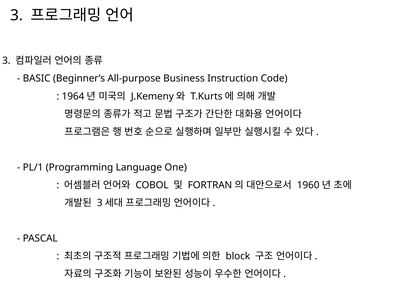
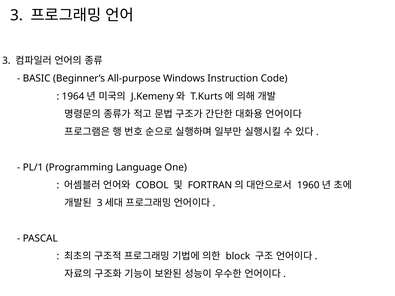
Business: Business -> Windows
